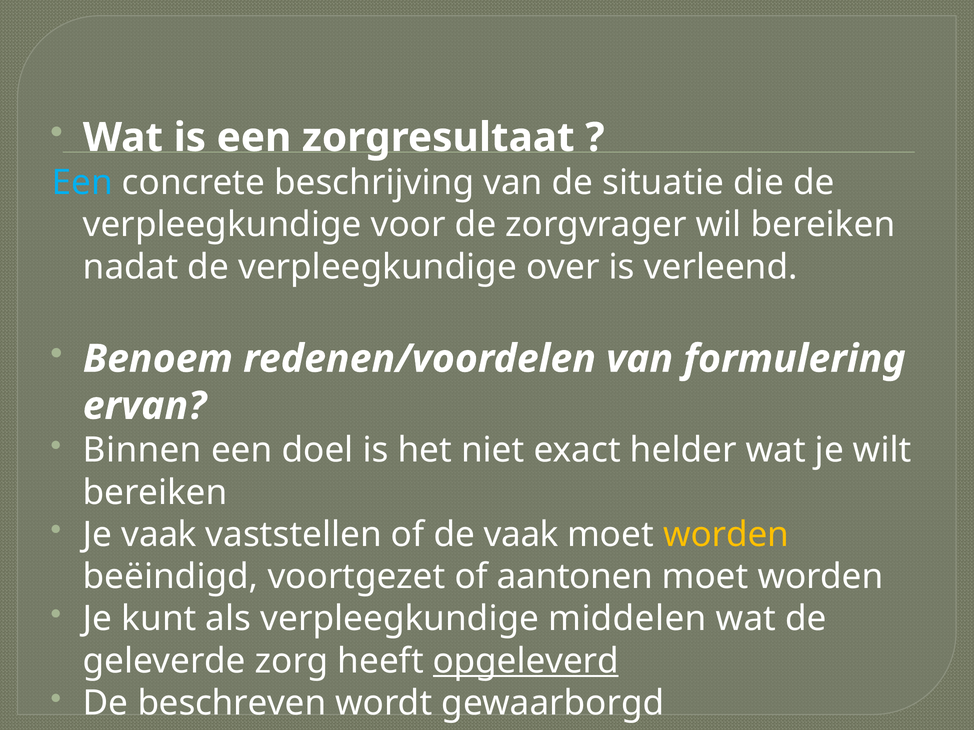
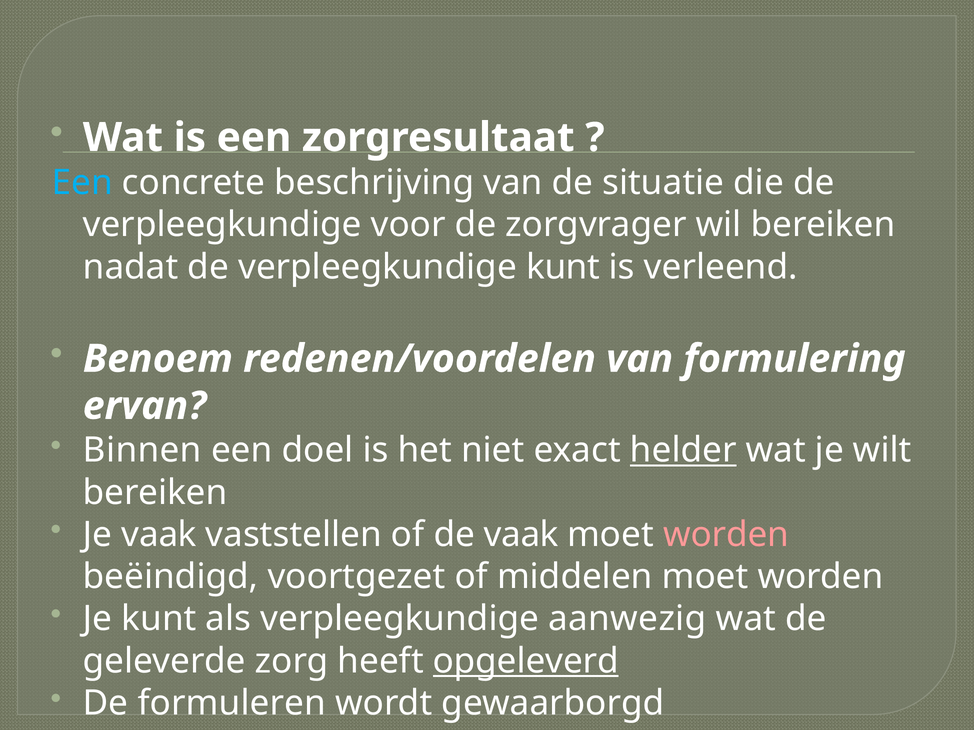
verpleegkundige over: over -> kunt
helder underline: none -> present
worden at (726, 535) colour: yellow -> pink
aantonen: aantonen -> middelen
middelen: middelen -> aanwezig
beschreven: beschreven -> formuleren
